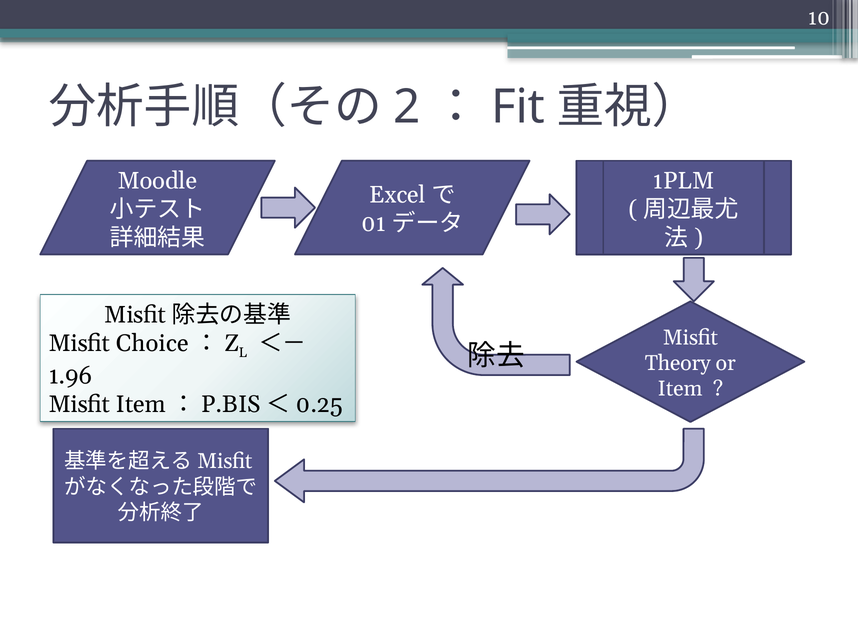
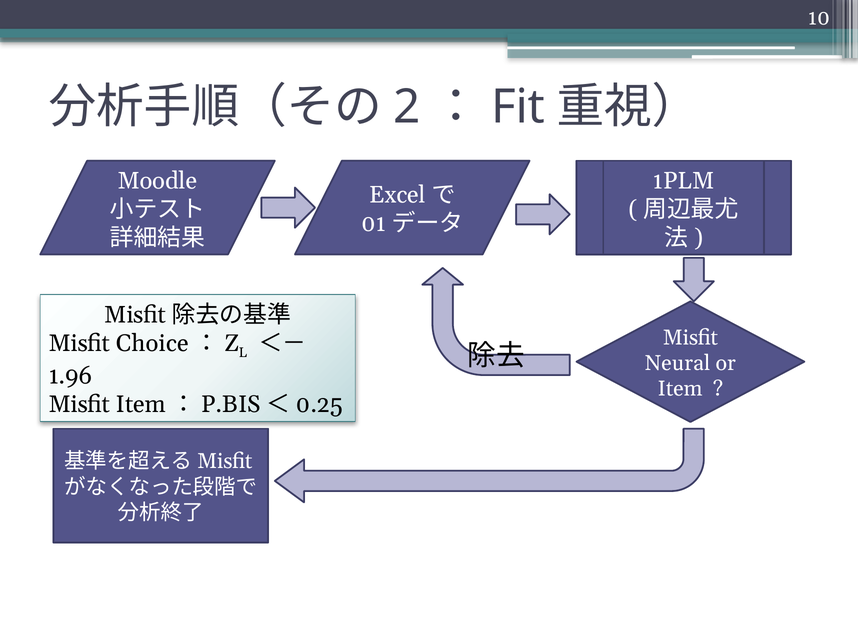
Theory: Theory -> Neural
